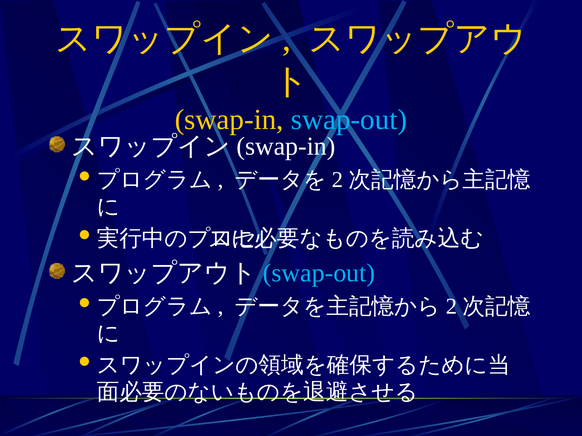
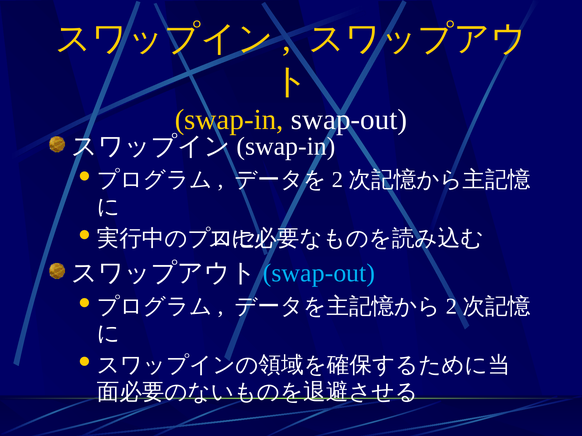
swap-out at (349, 120) colour: light blue -> white
